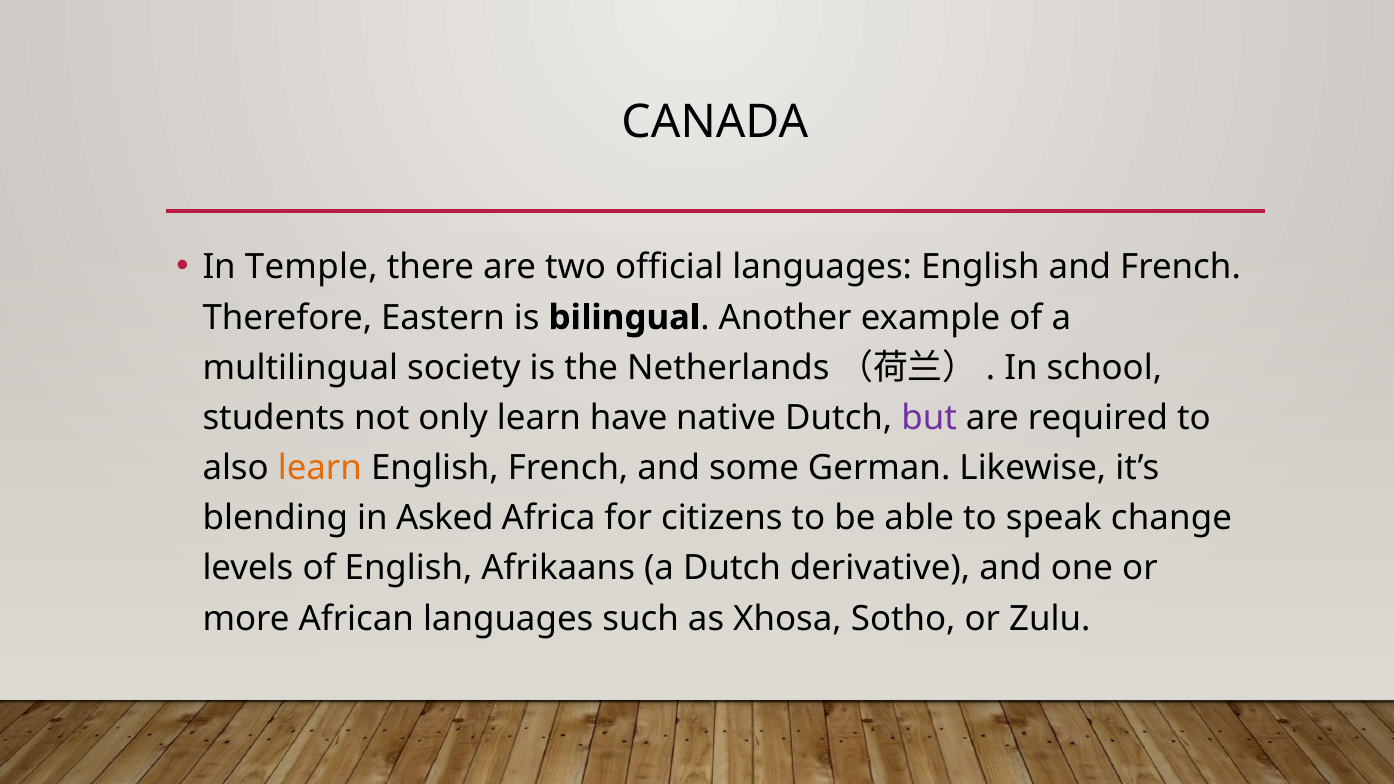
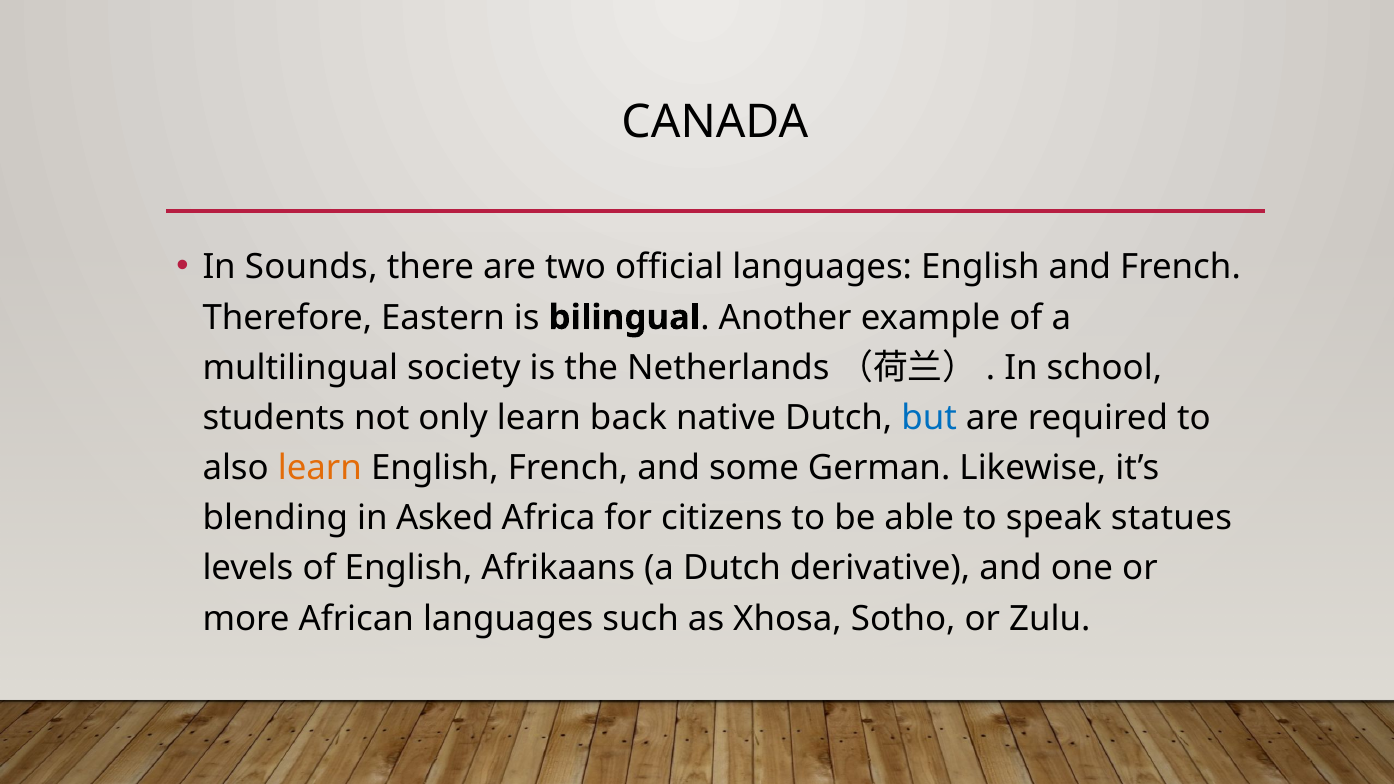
Temple: Temple -> Sounds
have: have -> back
but colour: purple -> blue
change: change -> statues
